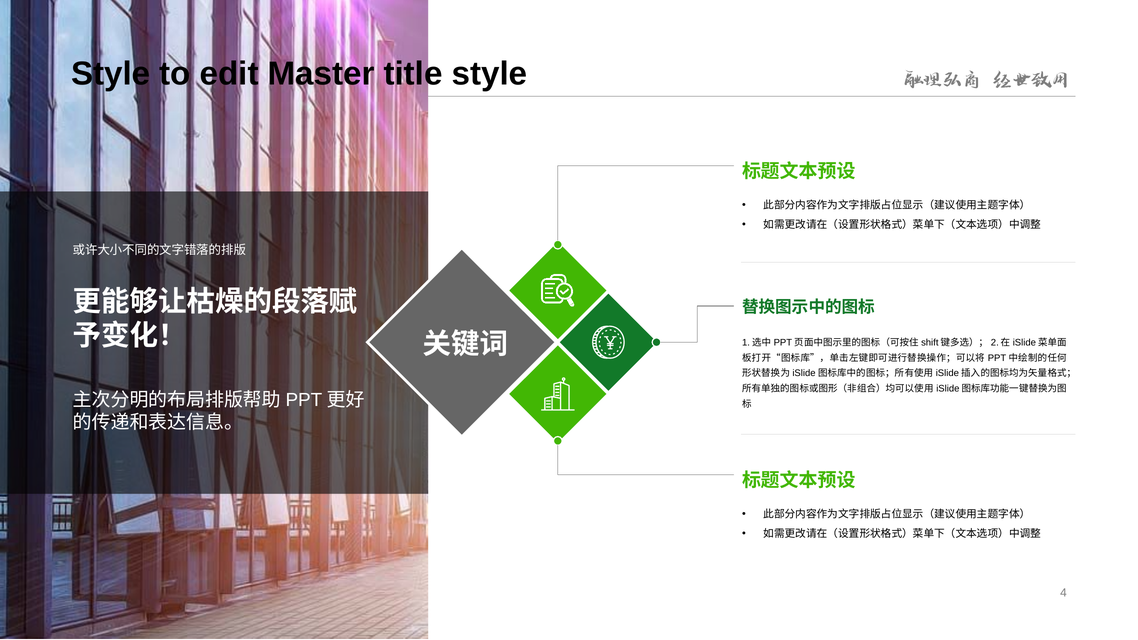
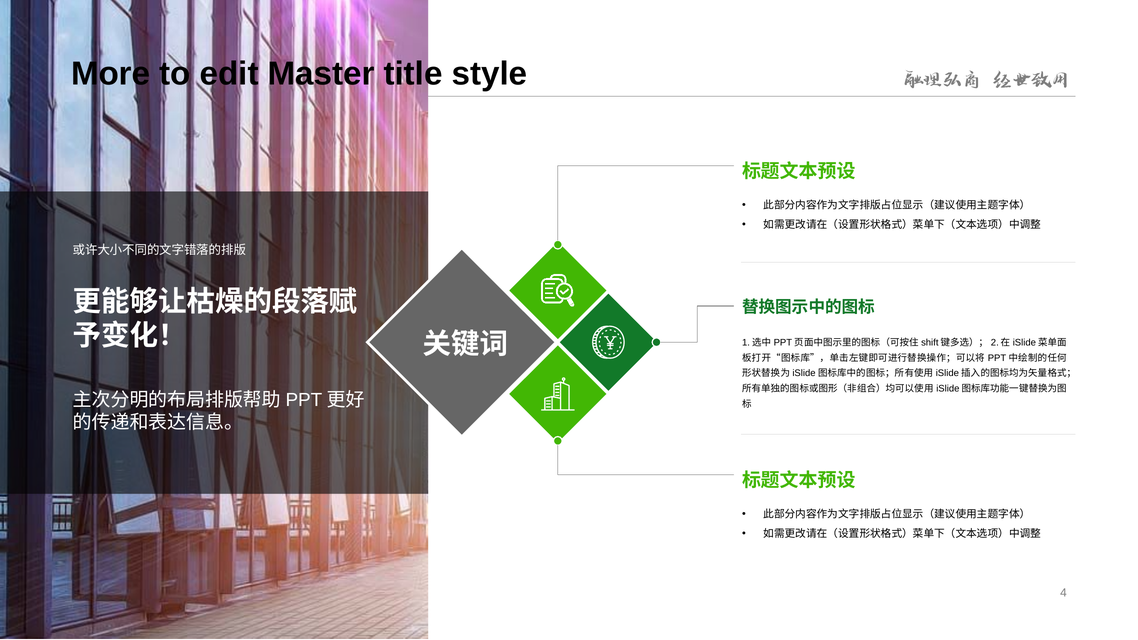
Style at (111, 74): Style -> More
